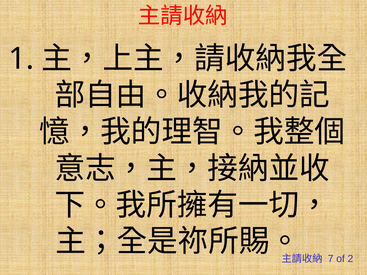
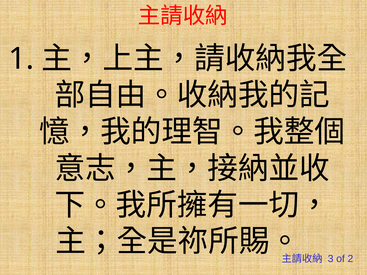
7: 7 -> 3
